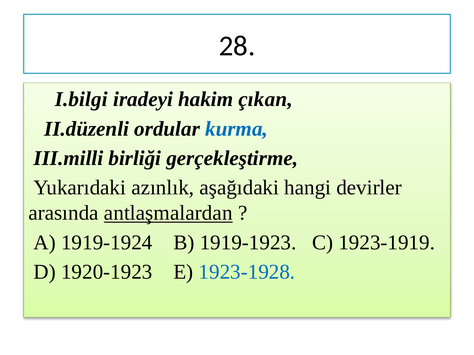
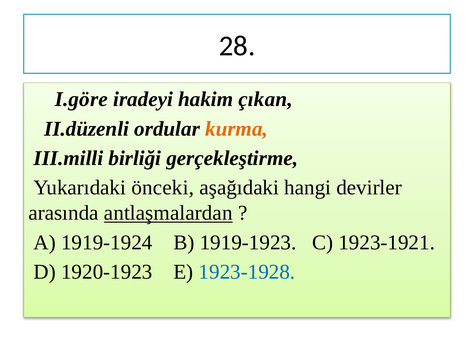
I.bilgi: I.bilgi -> I.göre
kurma colour: blue -> orange
azınlık: azınlık -> önceki
1923-1919: 1923-1919 -> 1923-1921
